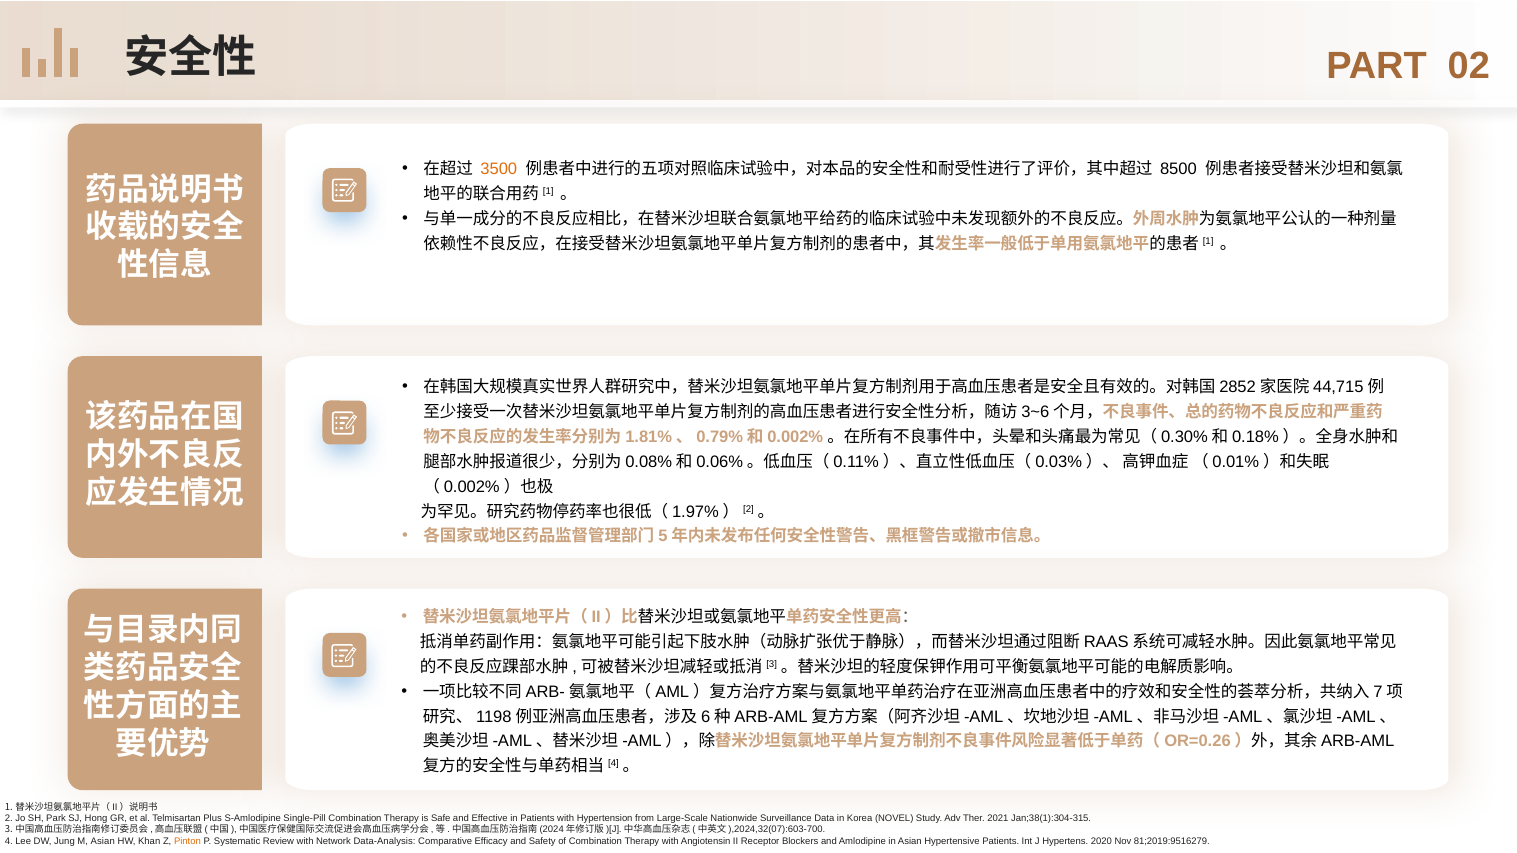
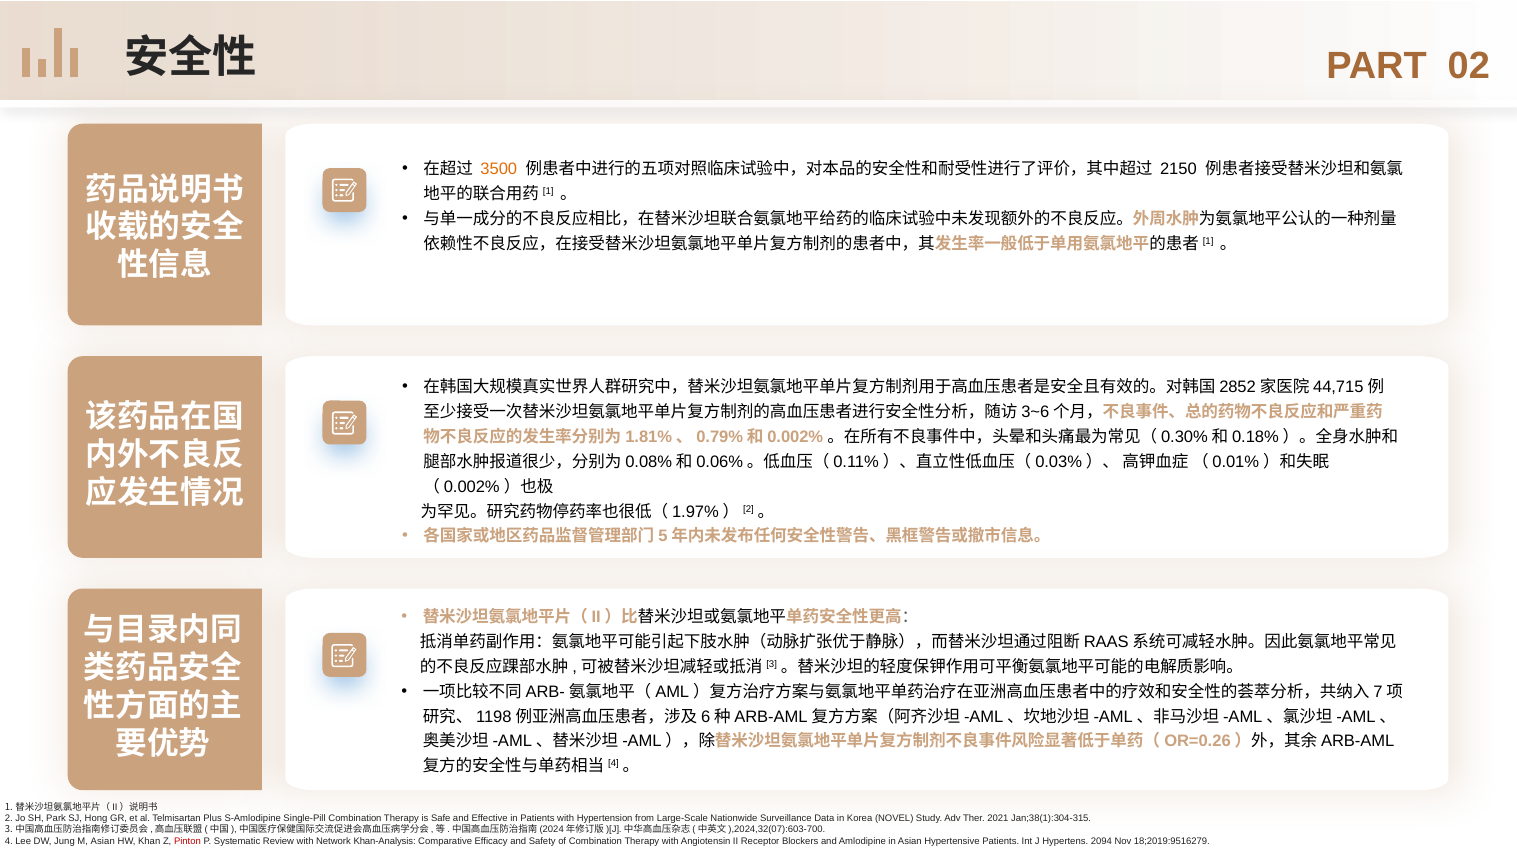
8500: 8500 -> 2150
Pinton colour: orange -> red
Data-Analysis: Data-Analysis -> Khan-Analysis
2020: 2020 -> 2094
81;2019:9516279: 81;2019:9516279 -> 18;2019:9516279
